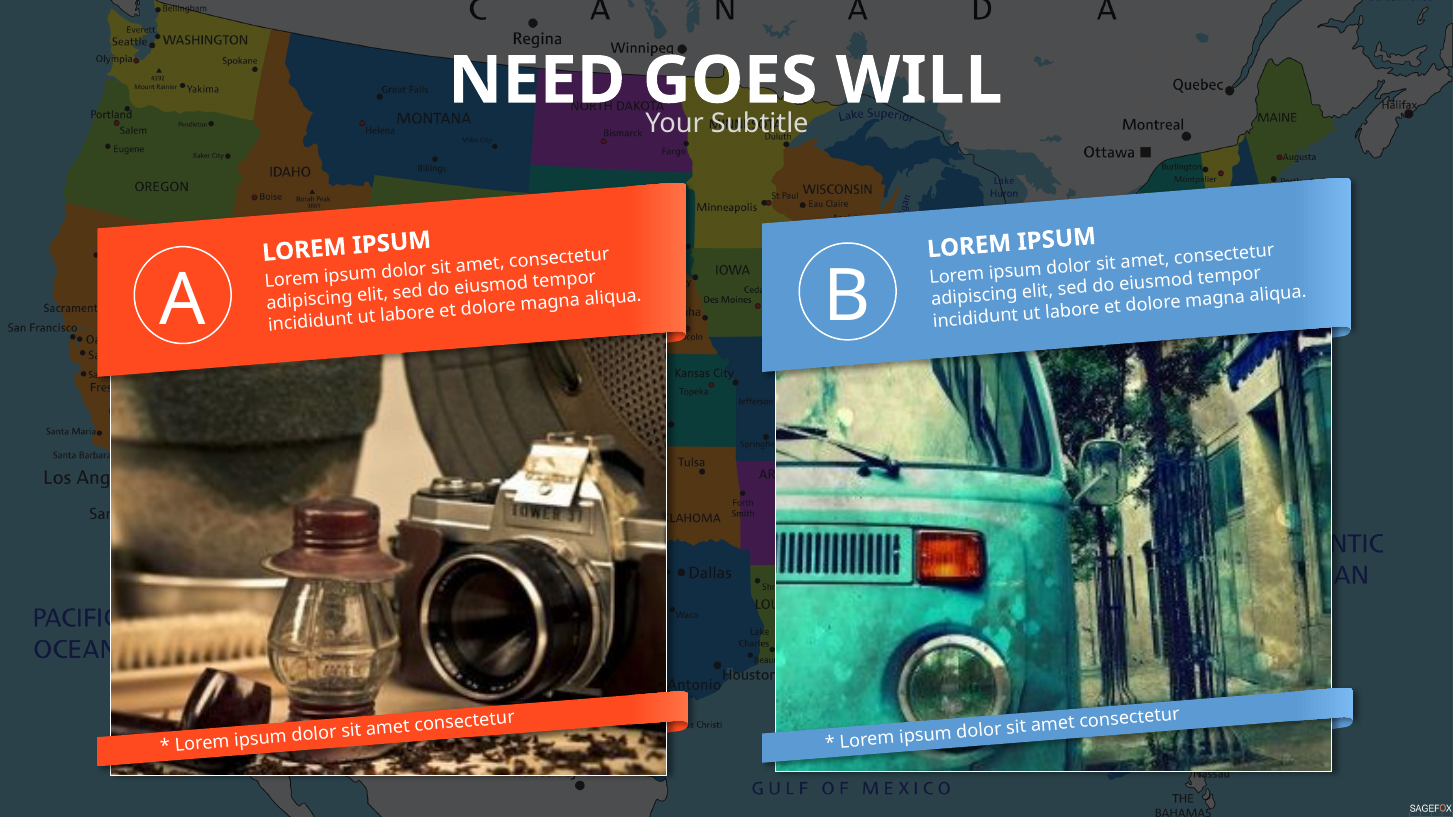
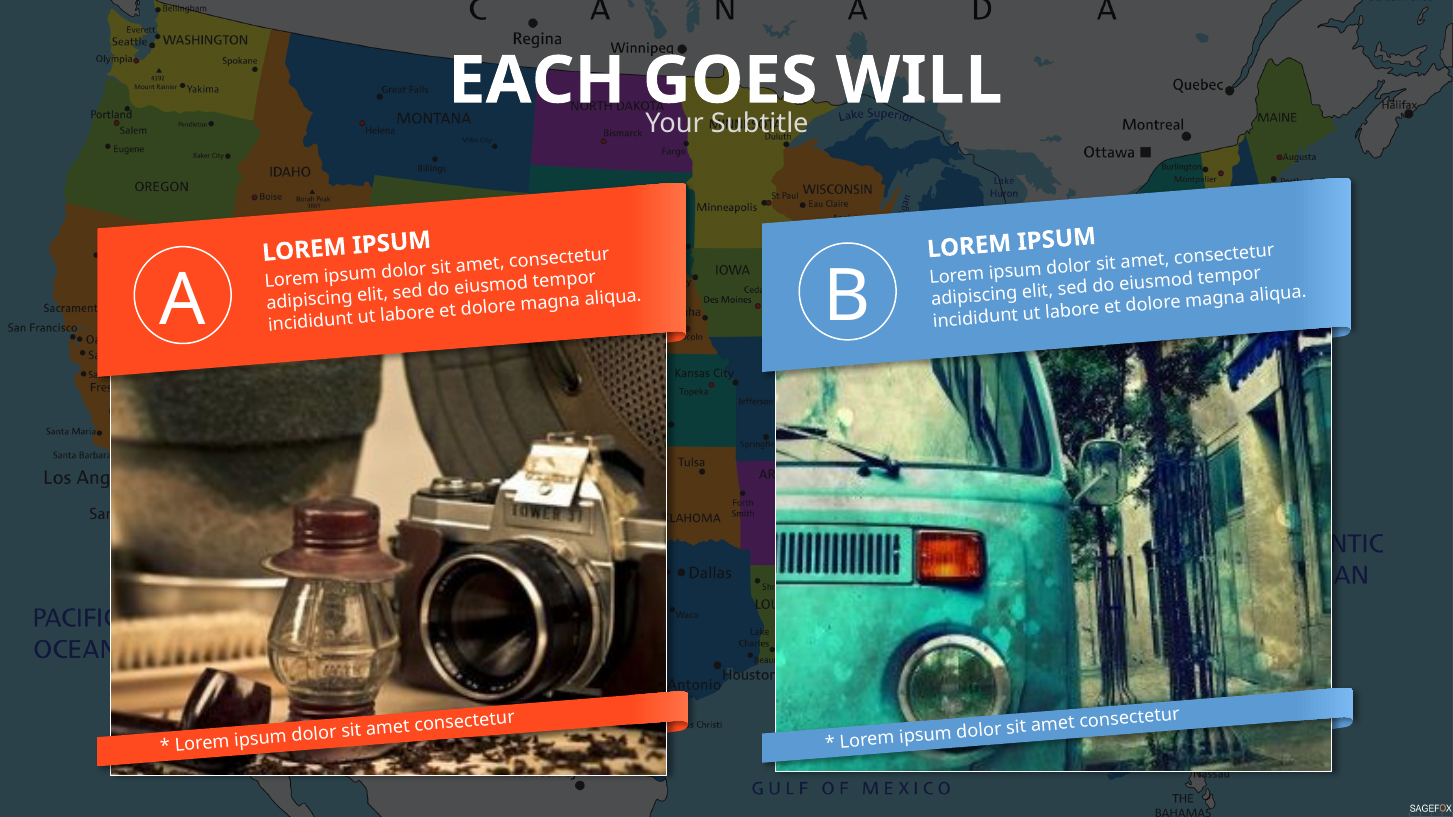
NEED: NEED -> EACH
